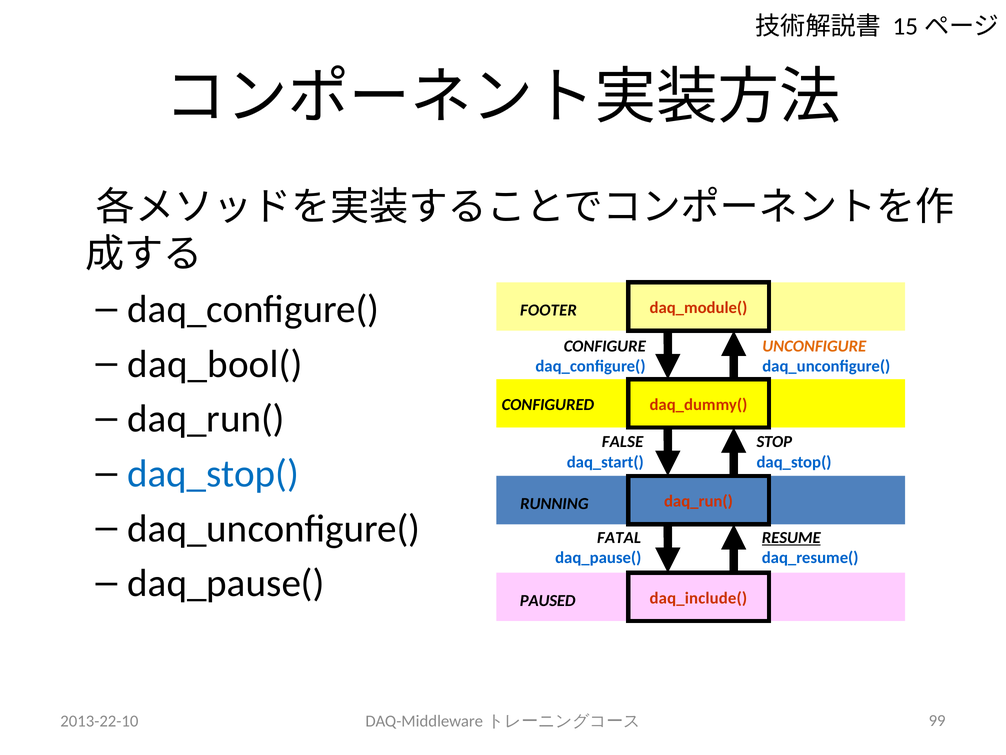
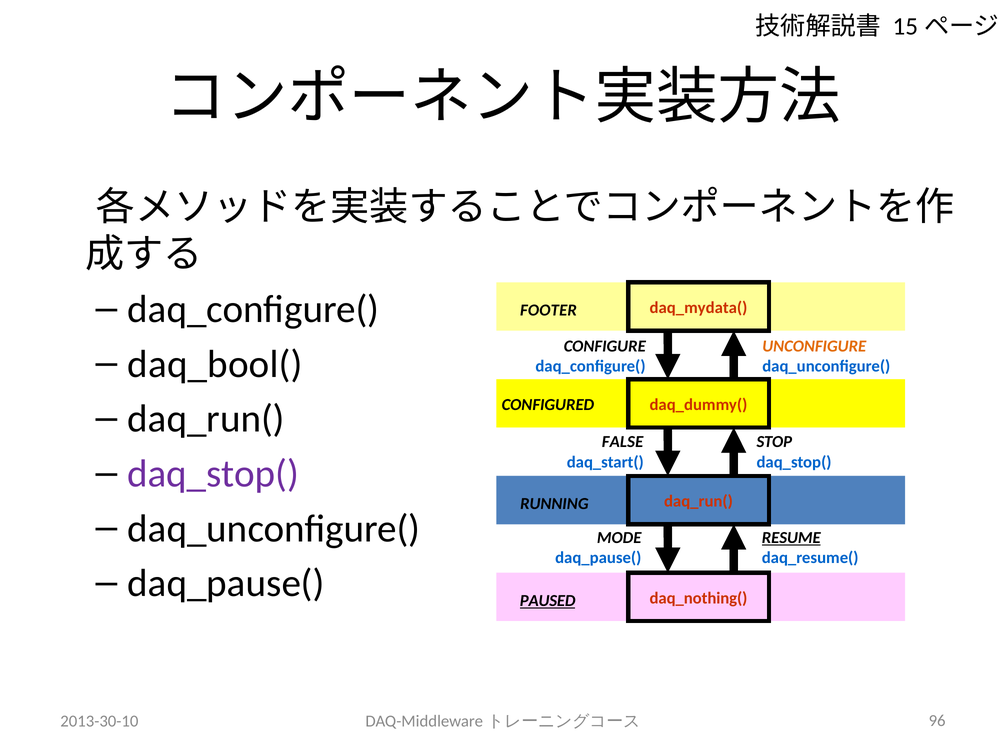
daq_module(: daq_module( -> daq_mydata(
daq_stop( at (213, 474) colour: blue -> purple
FATAL: FATAL -> MODE
daq_include(: daq_include( -> daq_nothing(
PAUSED underline: none -> present
2013-22-10: 2013-22-10 -> 2013-30-10
99: 99 -> 96
